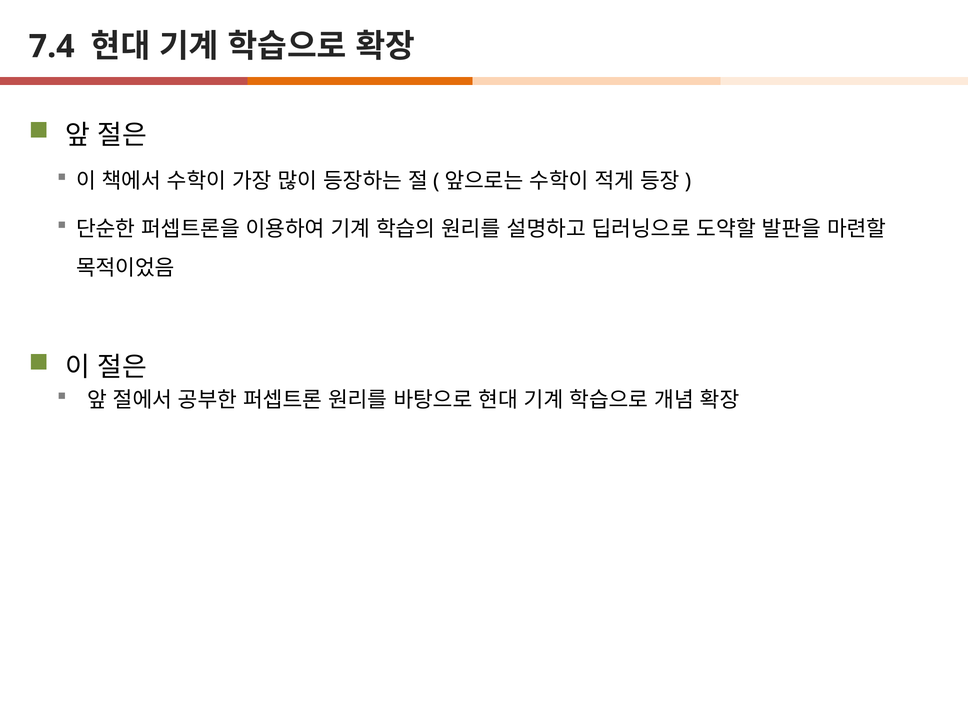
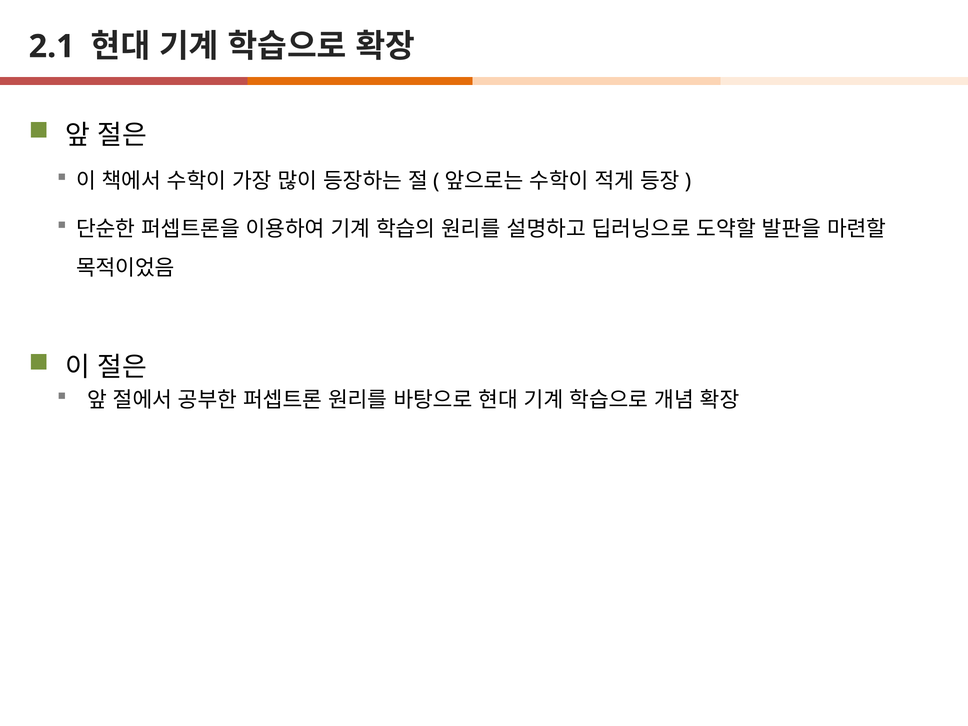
7.4: 7.4 -> 2.1
